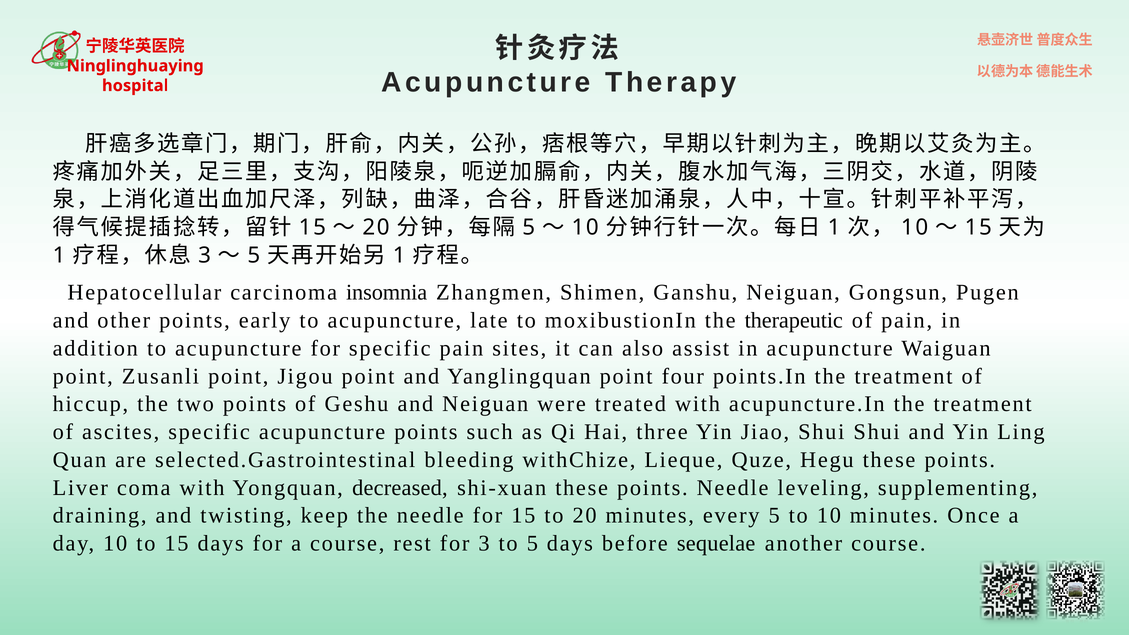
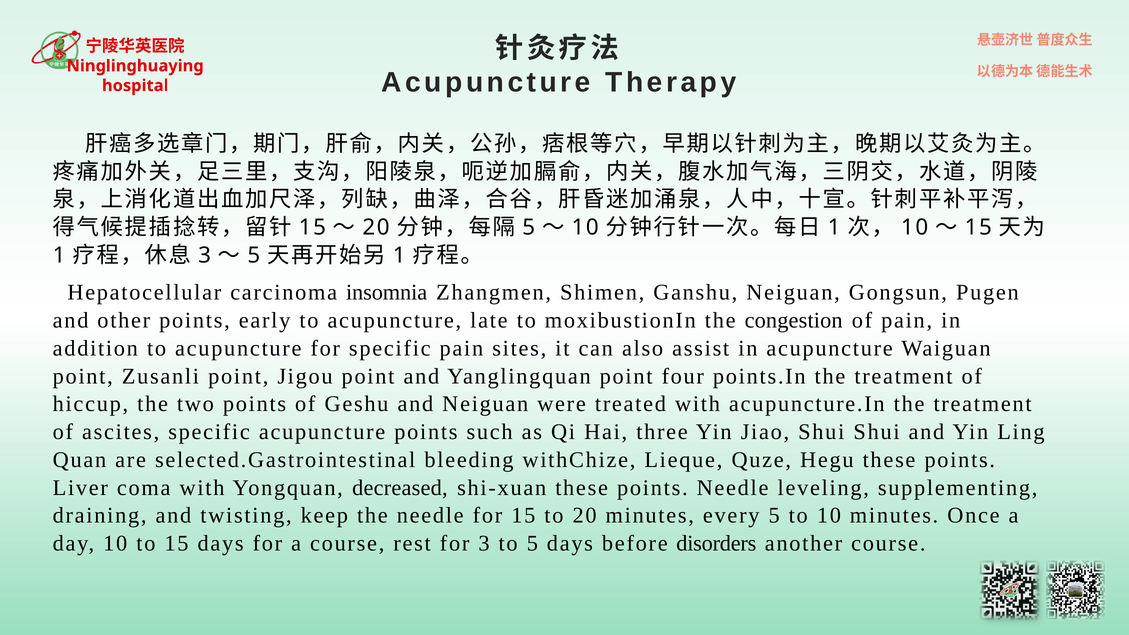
therapeutic: therapeutic -> congestion
sequelae: sequelae -> disorders
